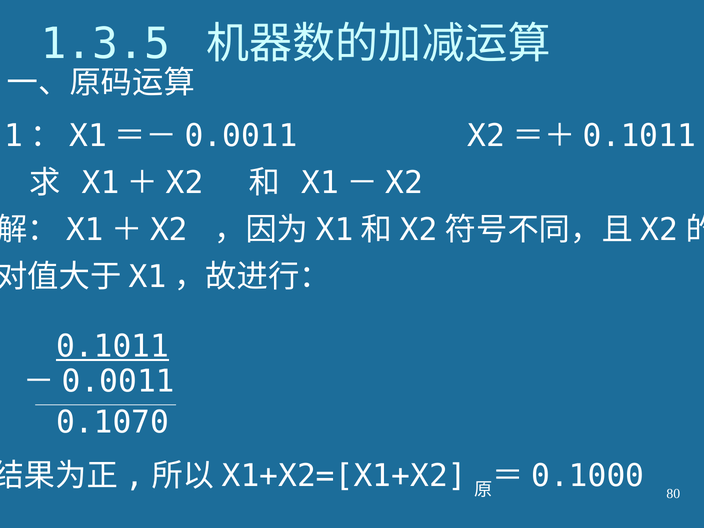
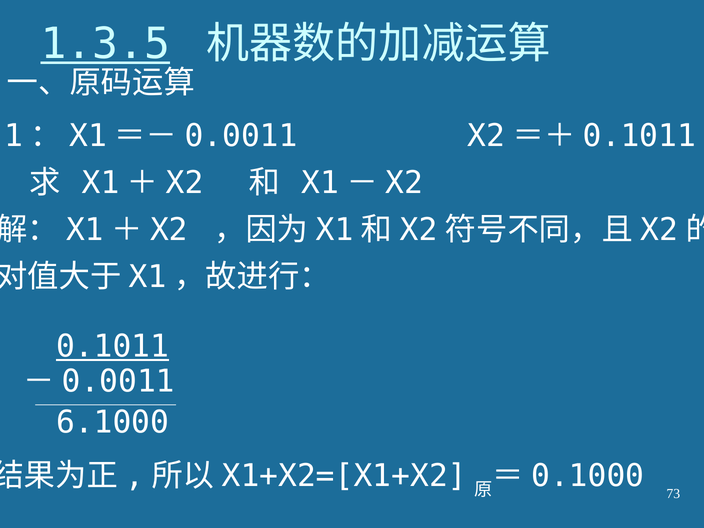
1.3.5 underline: none -> present
0.1070: 0.1070 -> 6.1000
80: 80 -> 73
